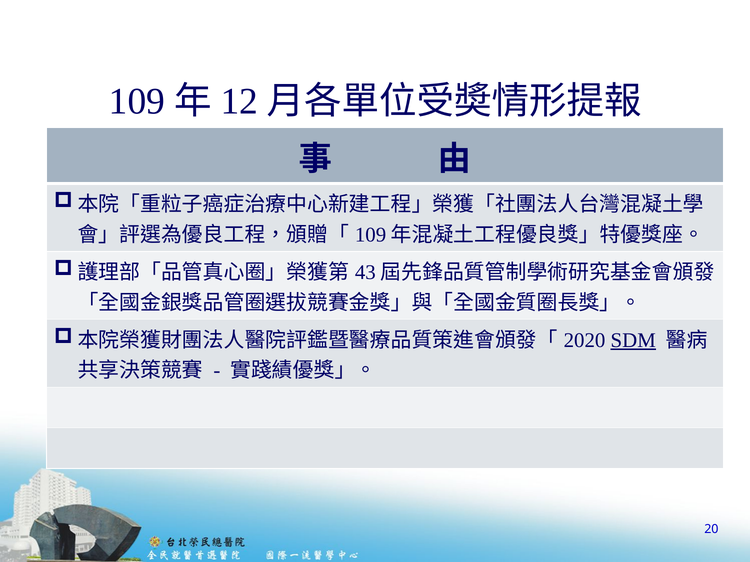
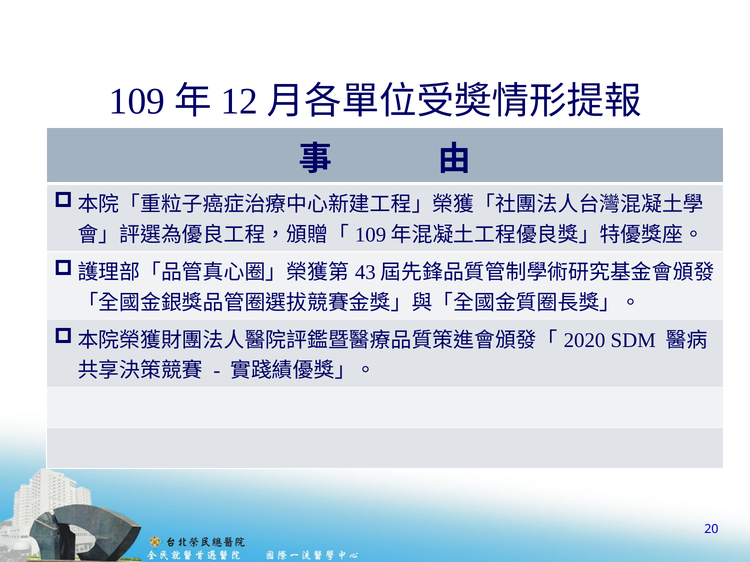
SDM underline: present -> none
